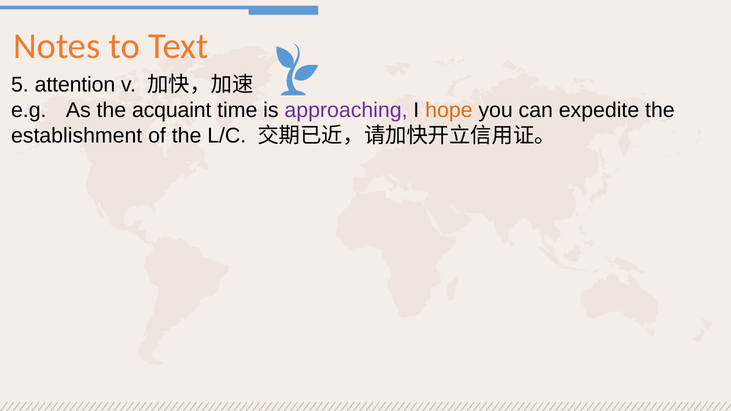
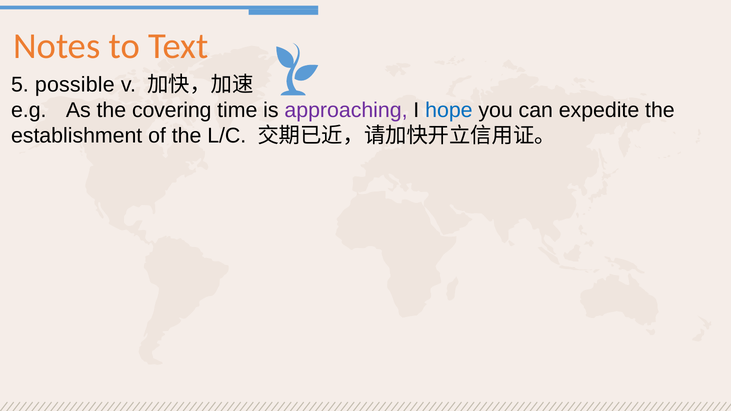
attention: attention -> possible
acquaint: acquaint -> covering
hope colour: orange -> blue
